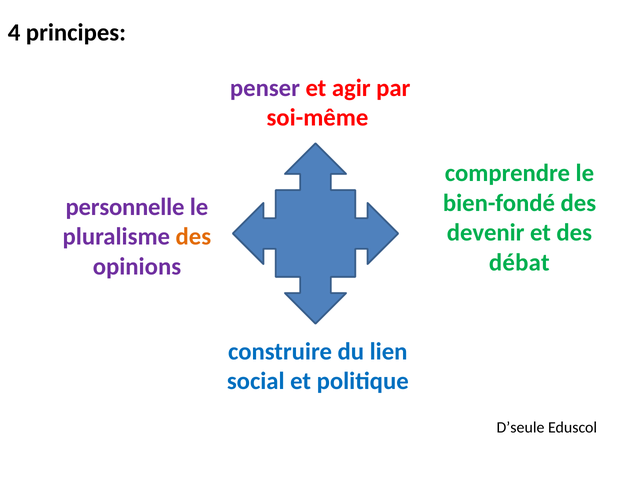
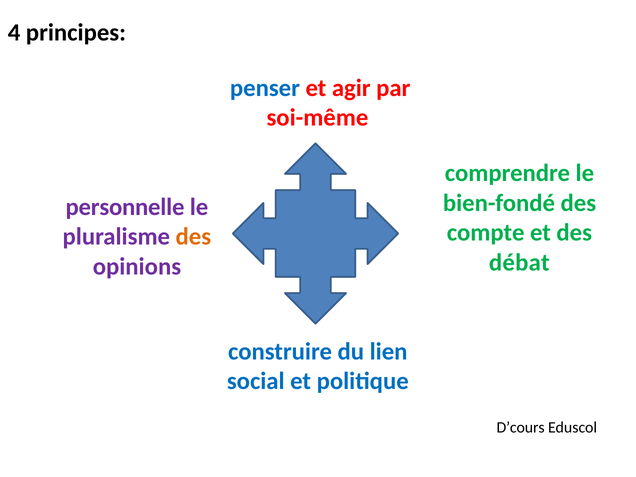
penser colour: purple -> blue
devenir: devenir -> compte
D’seule: D’seule -> D’cours
